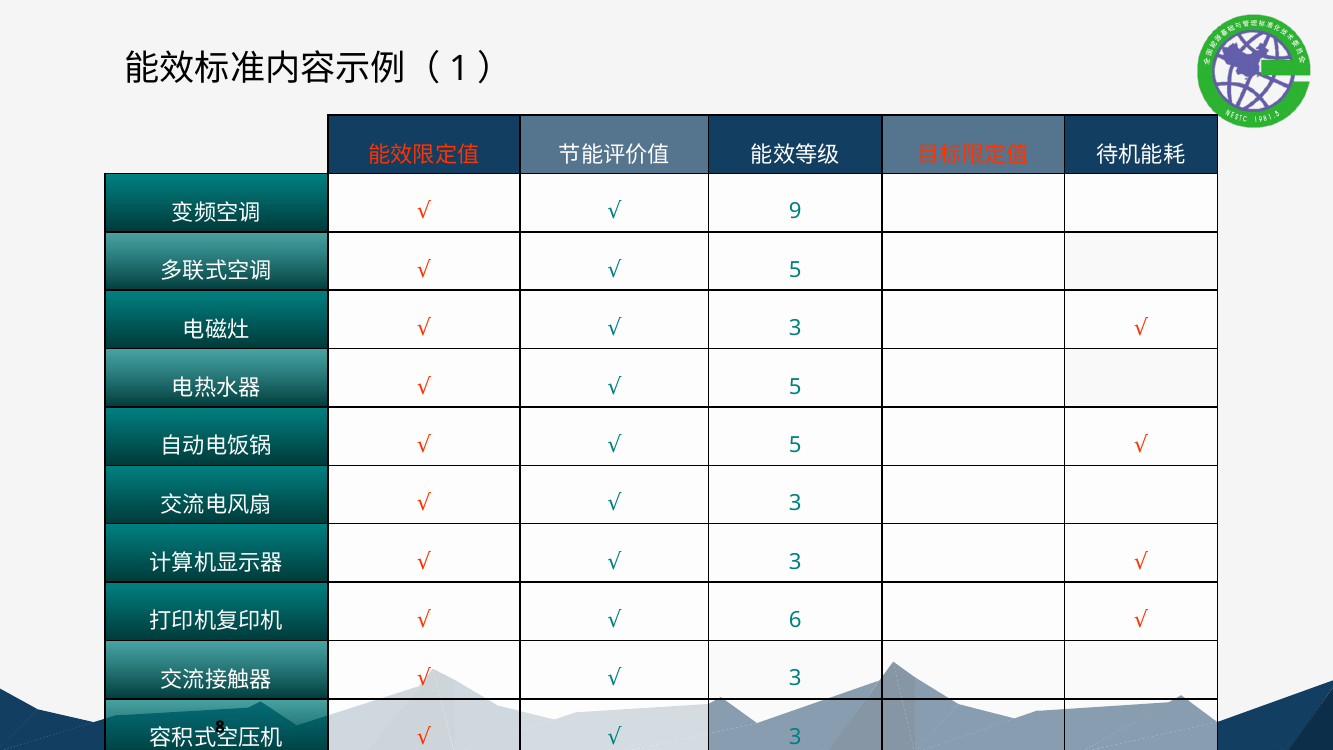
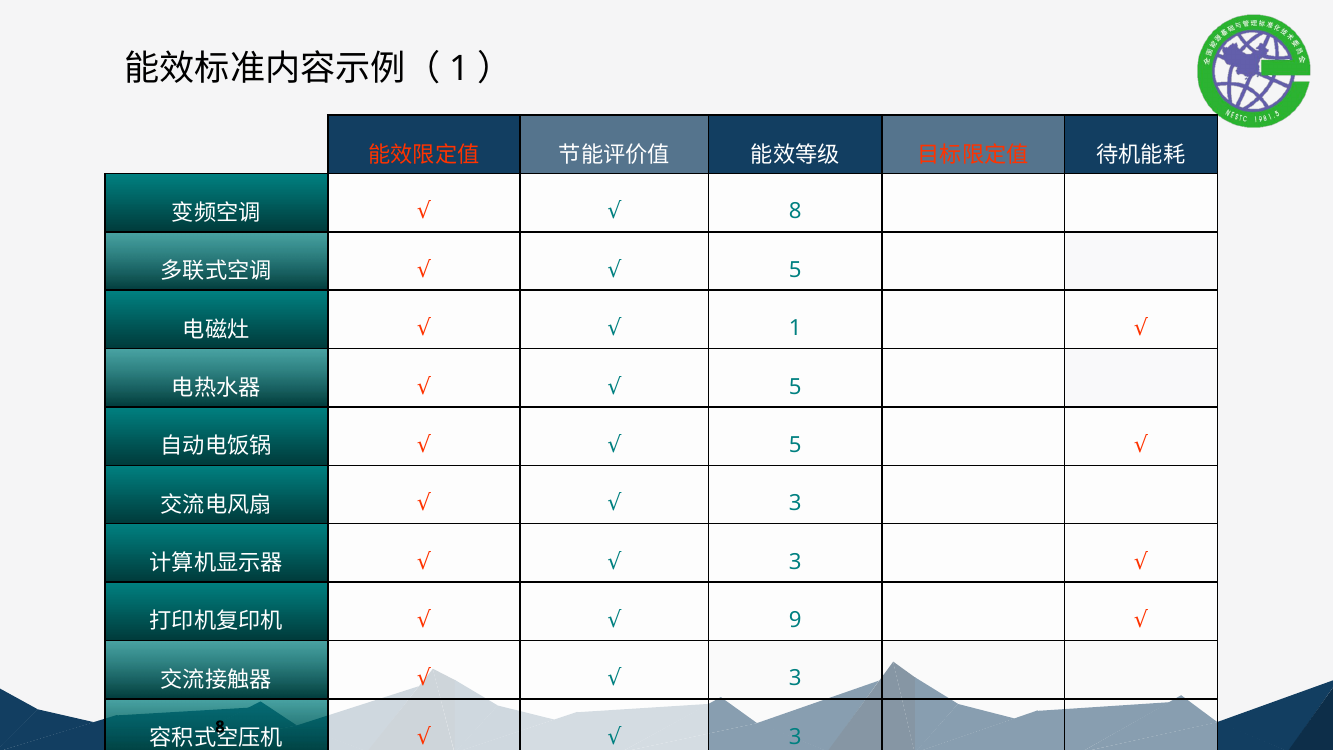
9 at (795, 212): 9 -> 8
3 at (795, 328): 3 -> 1
6: 6 -> 9
